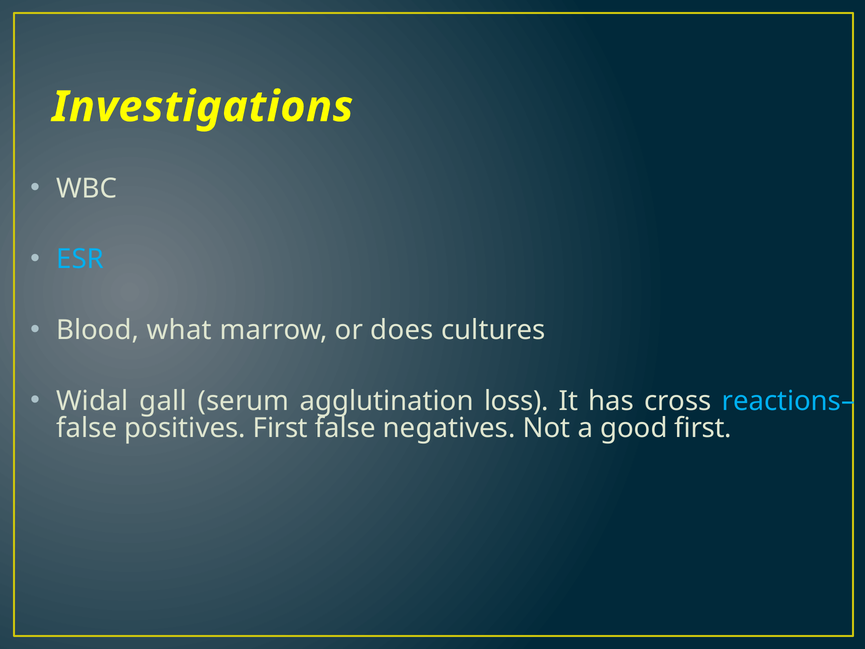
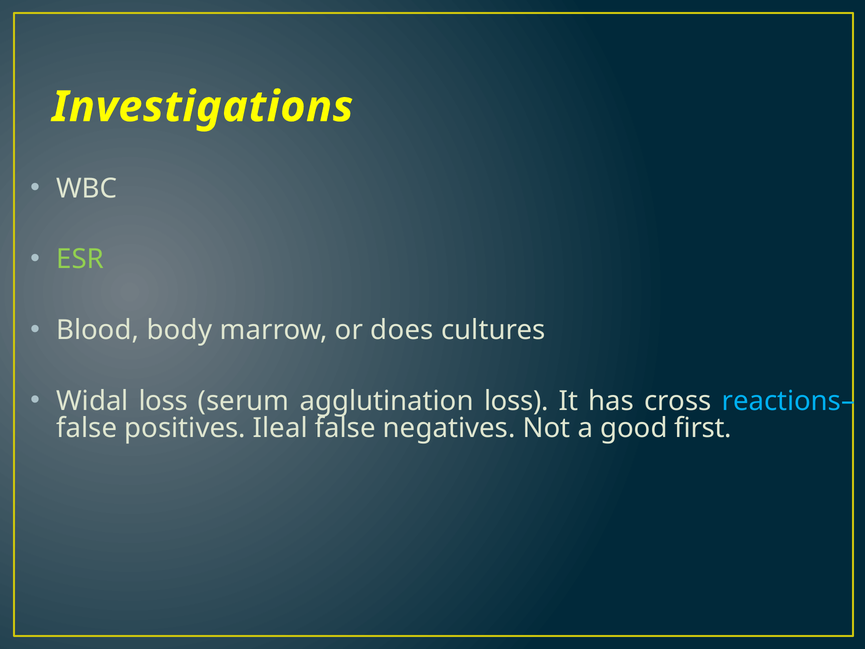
ESR colour: light blue -> light green
what: what -> body
Widal gall: gall -> loss
positives First: First -> Ileal
